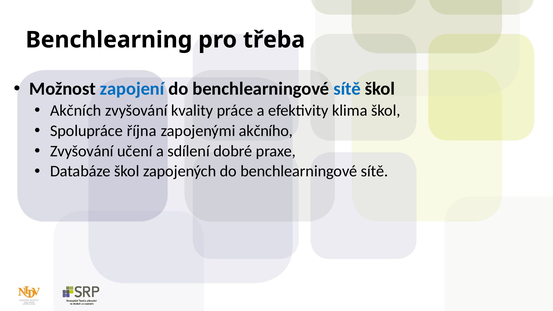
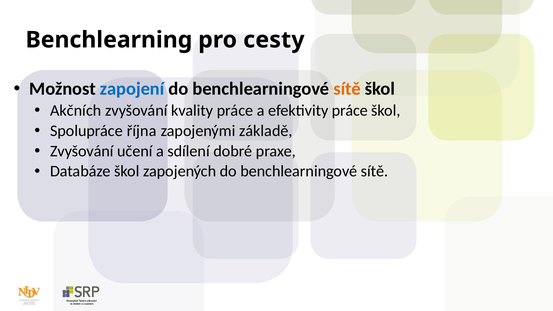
třeba: třeba -> cesty
sítě at (347, 89) colour: blue -> orange
efektivity klima: klima -> práce
akčního: akčního -> základě
